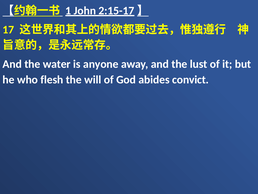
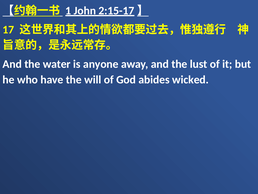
flesh: flesh -> have
convict: convict -> wicked
